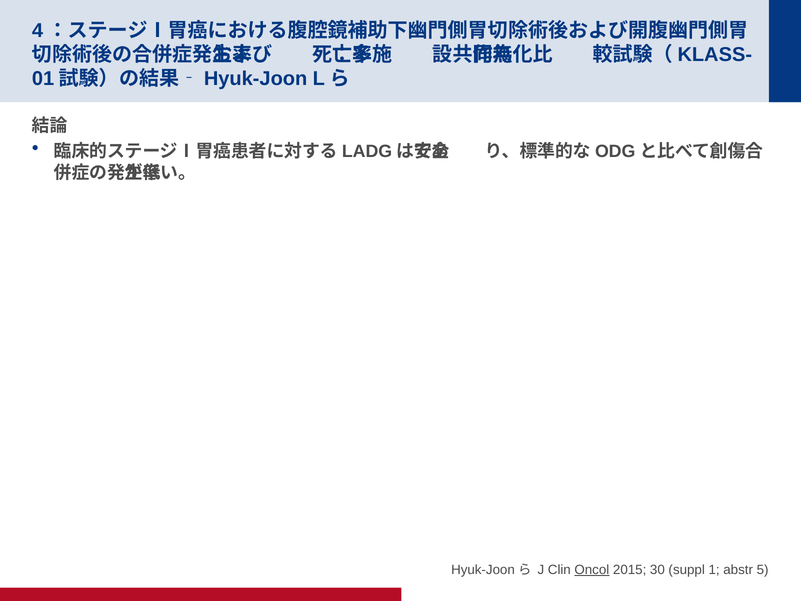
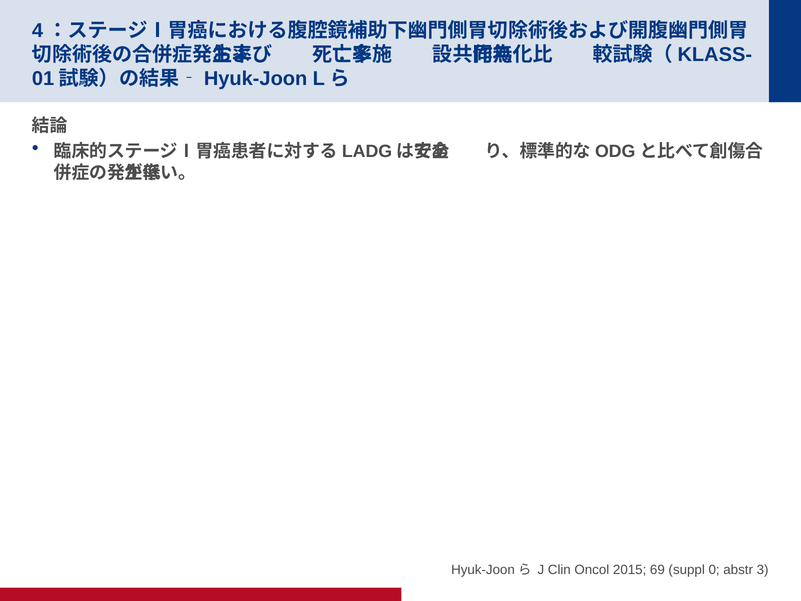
Oncol underline: present -> none
30: 30 -> 69
1: 1 -> 0
5: 5 -> 3
